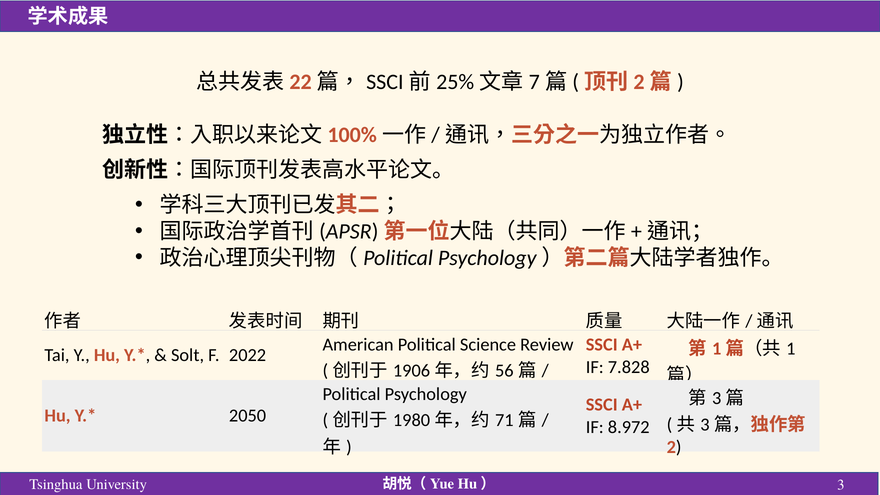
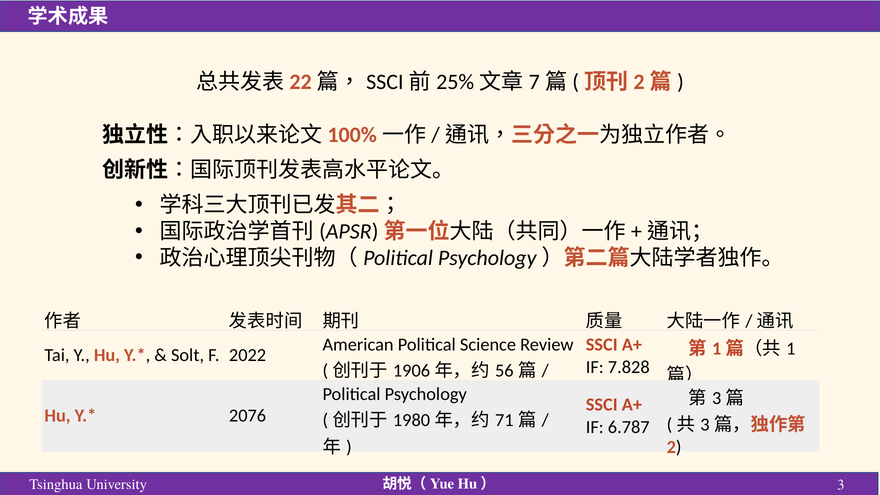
2050: 2050 -> 2076
8.972: 8.972 -> 6.787
